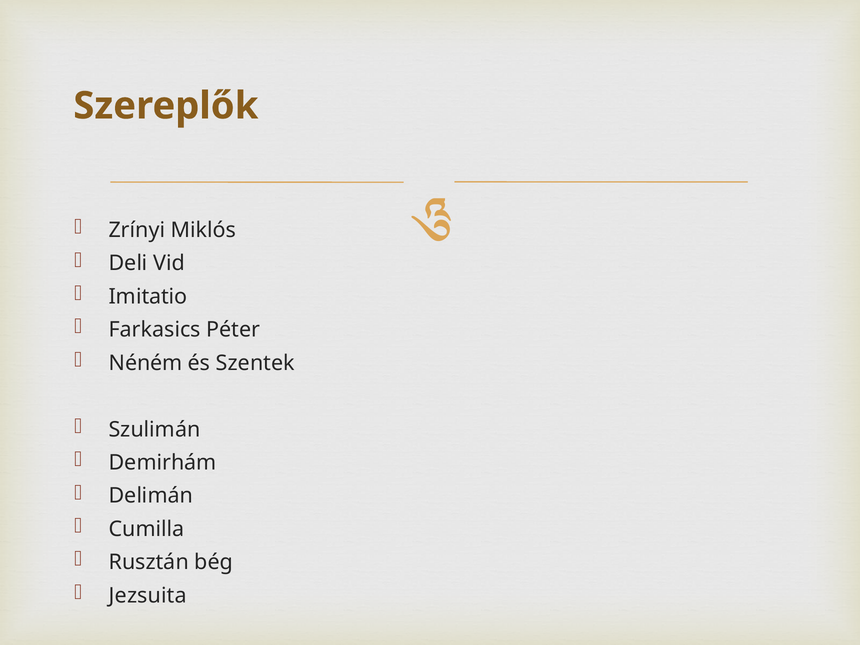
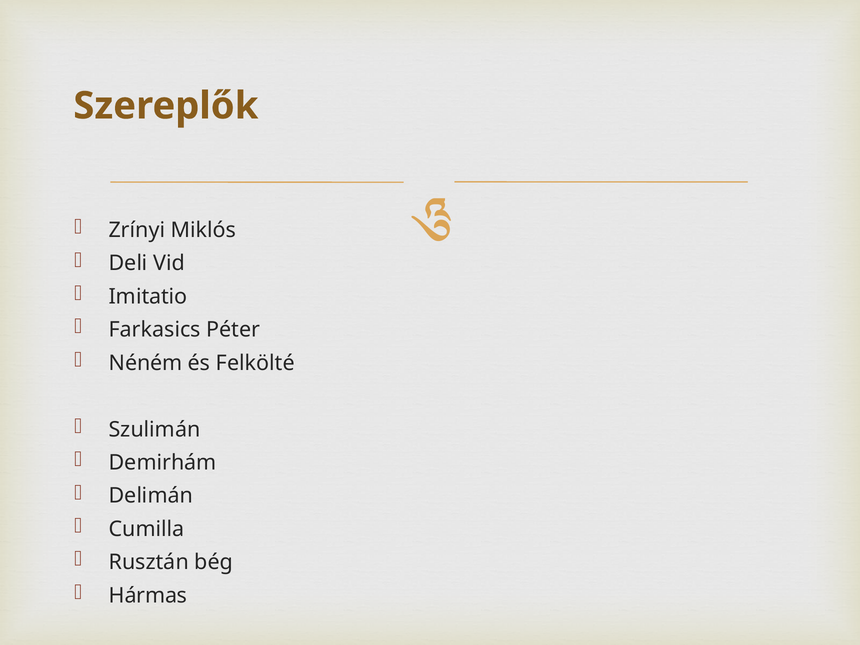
Szentek: Szentek -> Felkölté
Jezsuita: Jezsuita -> Hármas
